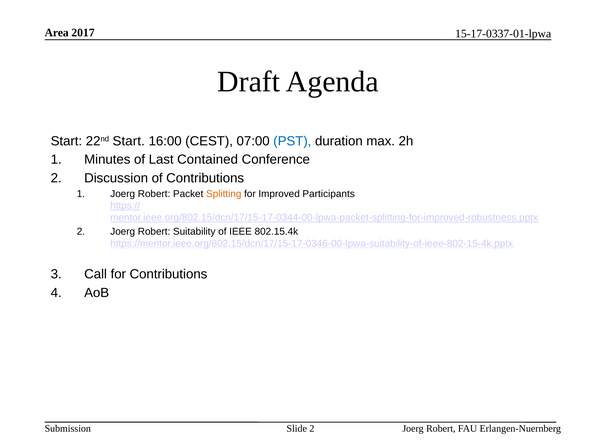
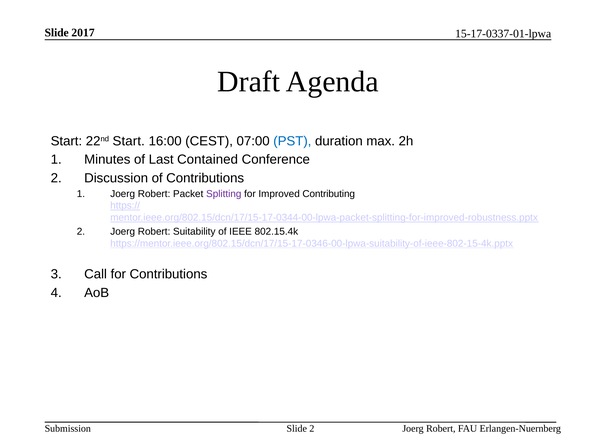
Area at (57, 33): Area -> Slide
Splitting colour: orange -> purple
Participants: Participants -> Contributing
